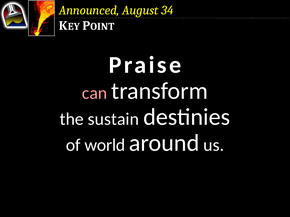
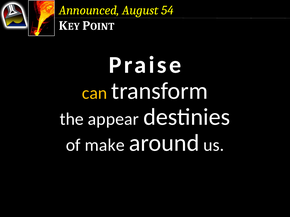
34: 34 -> 54
can colour: pink -> yellow
sustain: sustain -> appear
world: world -> make
